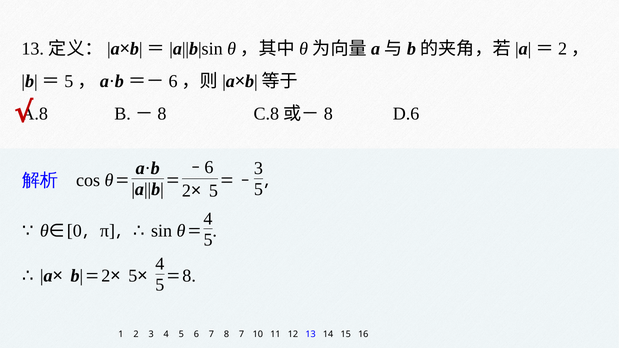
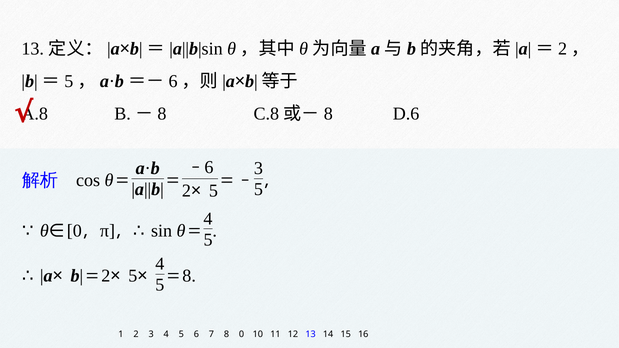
8 7: 7 -> 0
